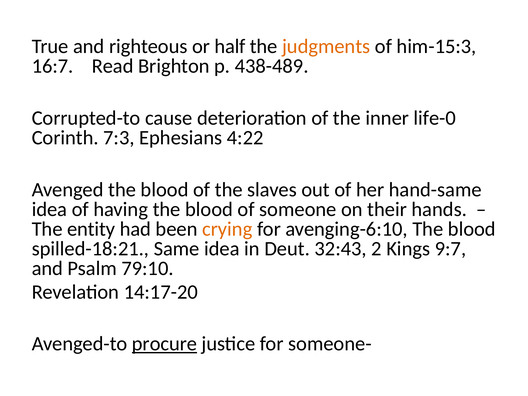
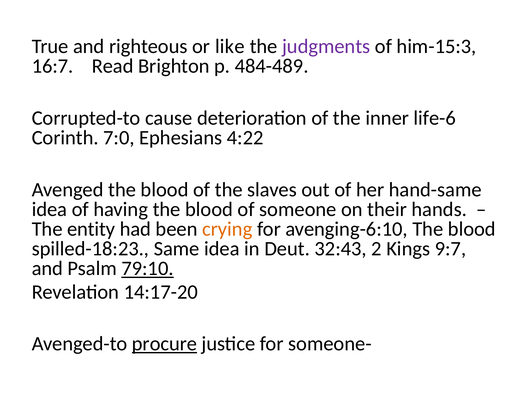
half: half -> like
judgments colour: orange -> purple
438-489: 438-489 -> 484-489
life-0: life-0 -> life-6
7:3: 7:3 -> 7:0
spilled-18:21: spilled-18:21 -> spilled-18:23
79:10 underline: none -> present
